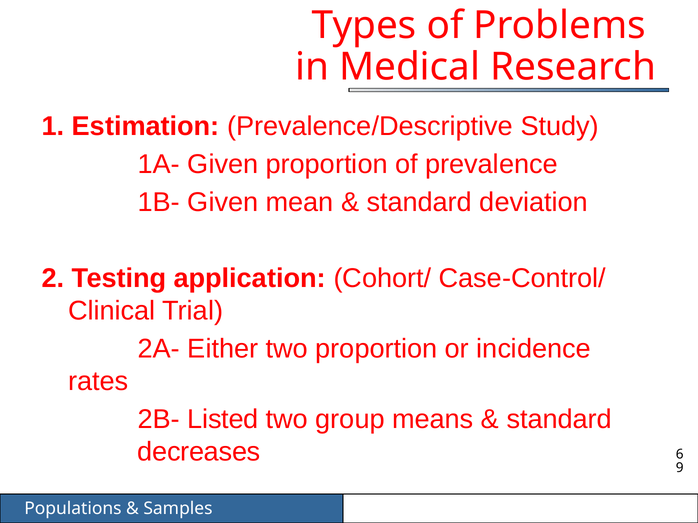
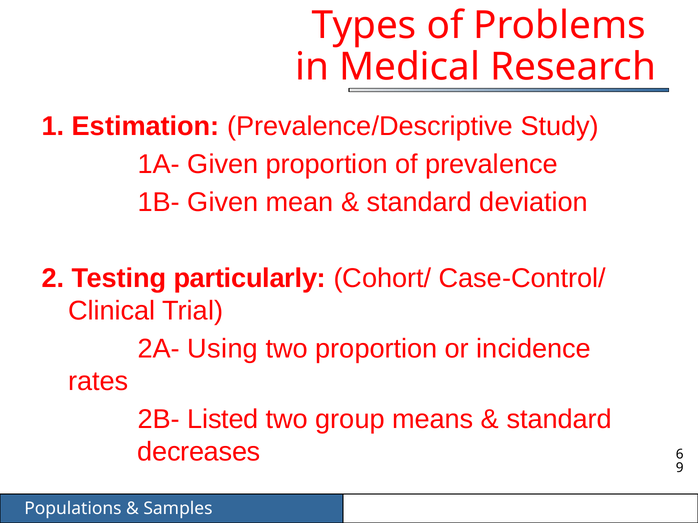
application: application -> particularly
Either: Either -> Using
